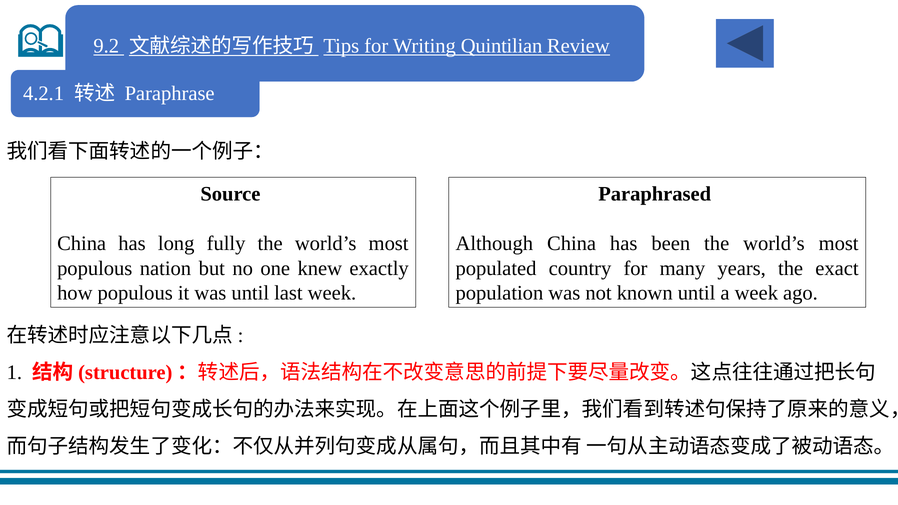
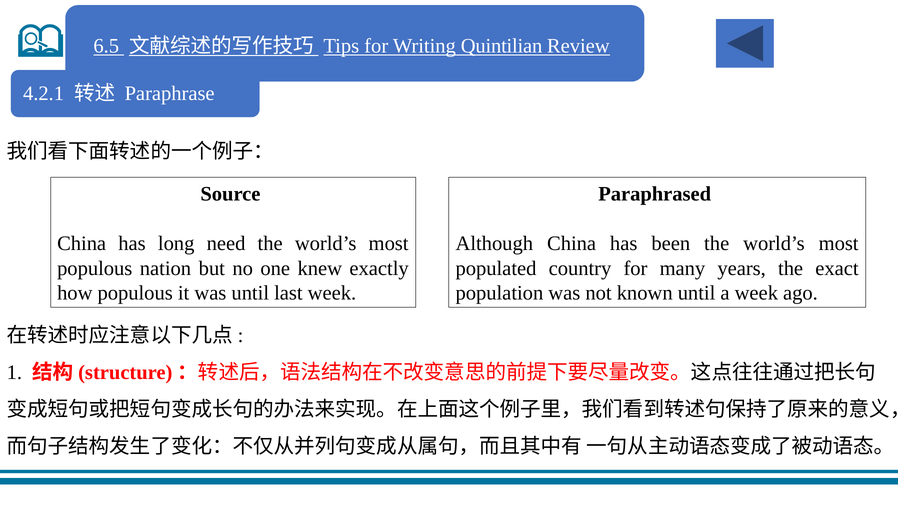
9.2: 9.2 -> 6.5
fully: fully -> need
